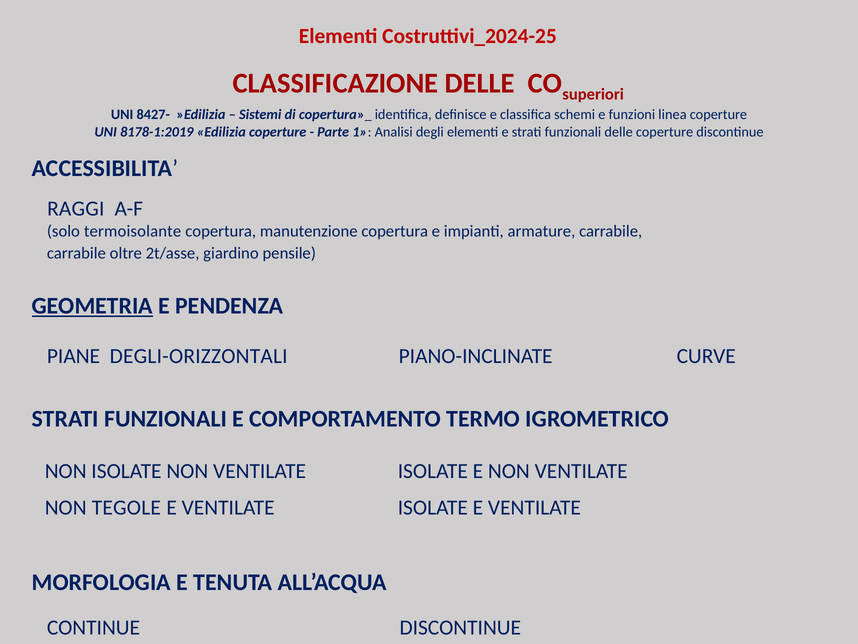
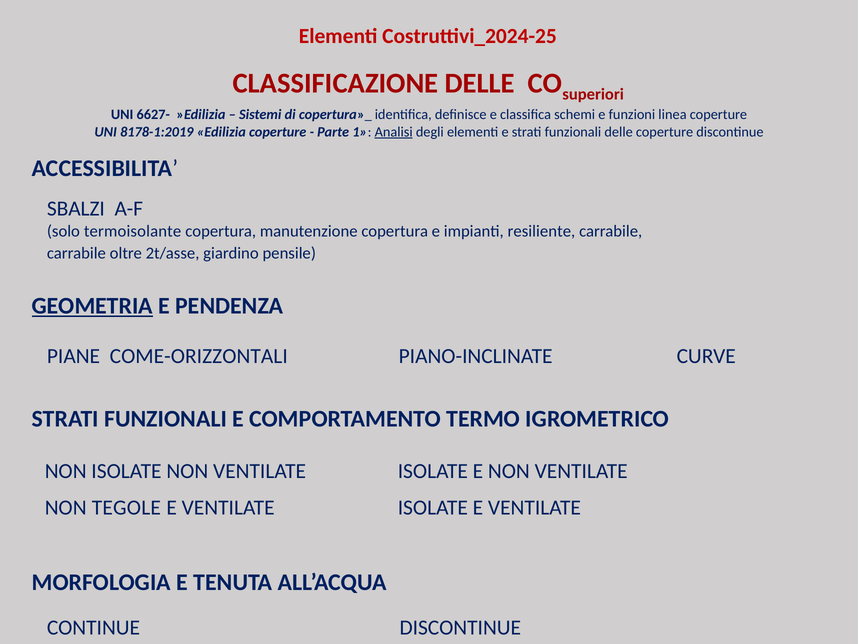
8427-: 8427- -> 6627-
Analisi underline: none -> present
RAGGI: RAGGI -> SBALZI
armature: armature -> resiliente
DEGLI-ORIZZONTALI: DEGLI-ORIZZONTALI -> COME-ORIZZONTALI
